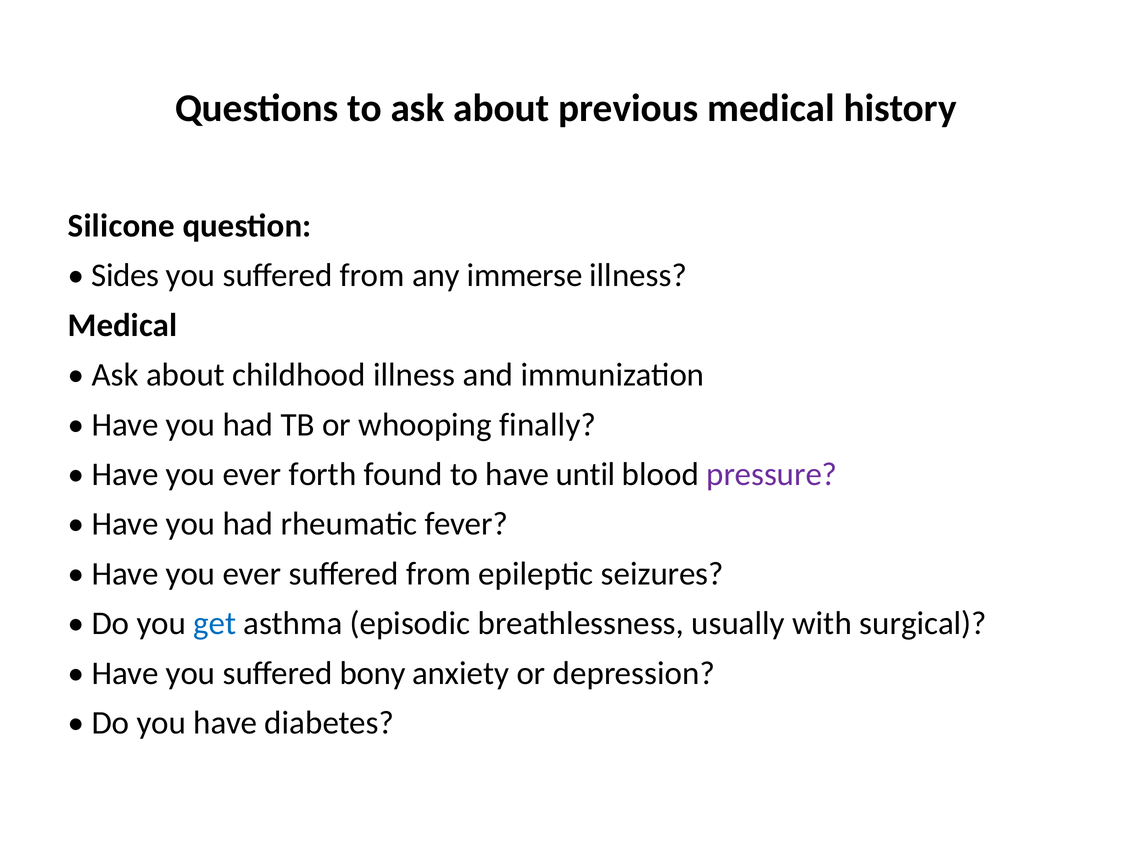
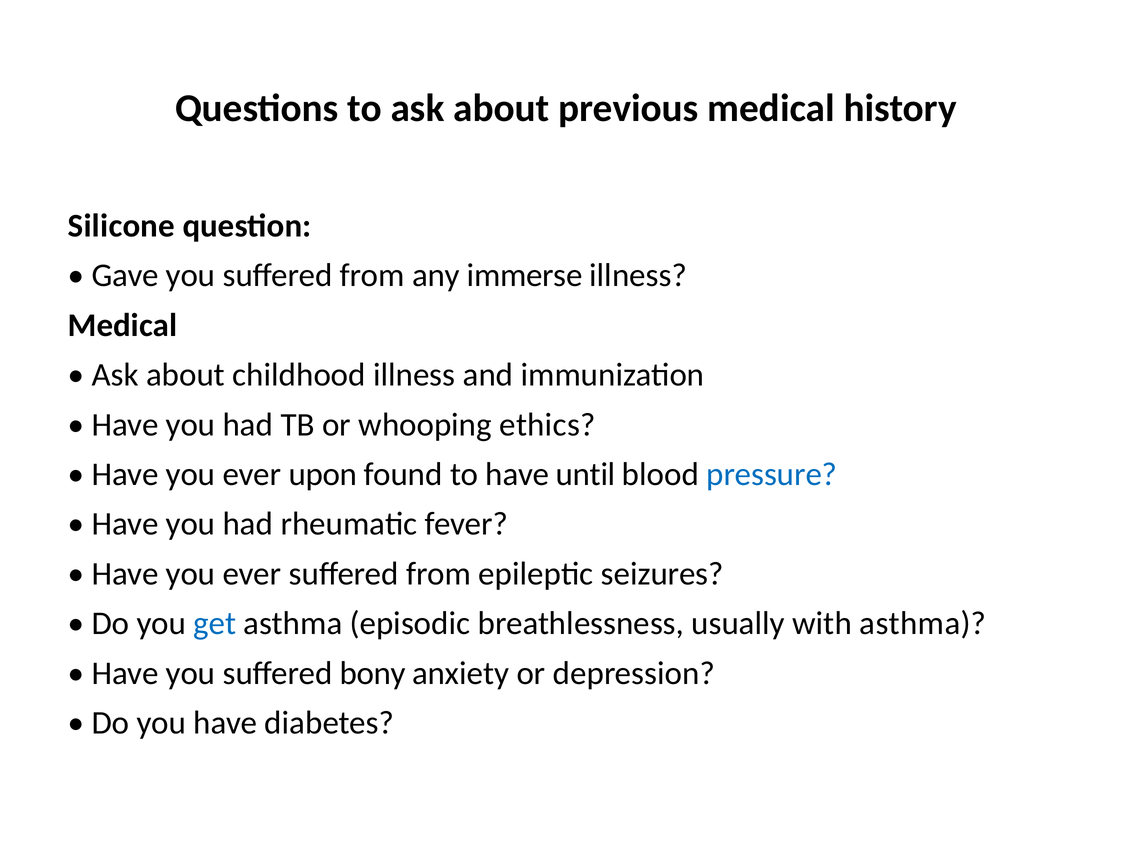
Sides: Sides -> Gave
finally: finally -> ethics
forth: forth -> upon
pressure colour: purple -> blue
with surgical: surgical -> asthma
